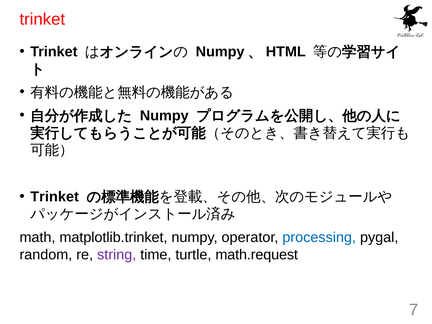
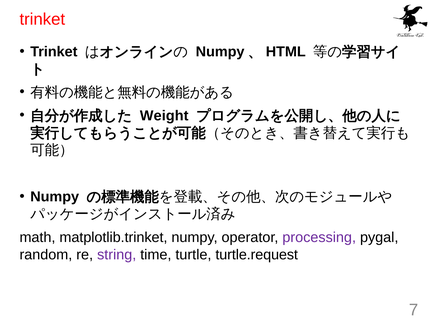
Numpy at (164, 116): Numpy -> Weight
Trinket at (55, 197): Trinket -> Numpy
processing colour: blue -> purple
math.request: math.request -> turtle.request
